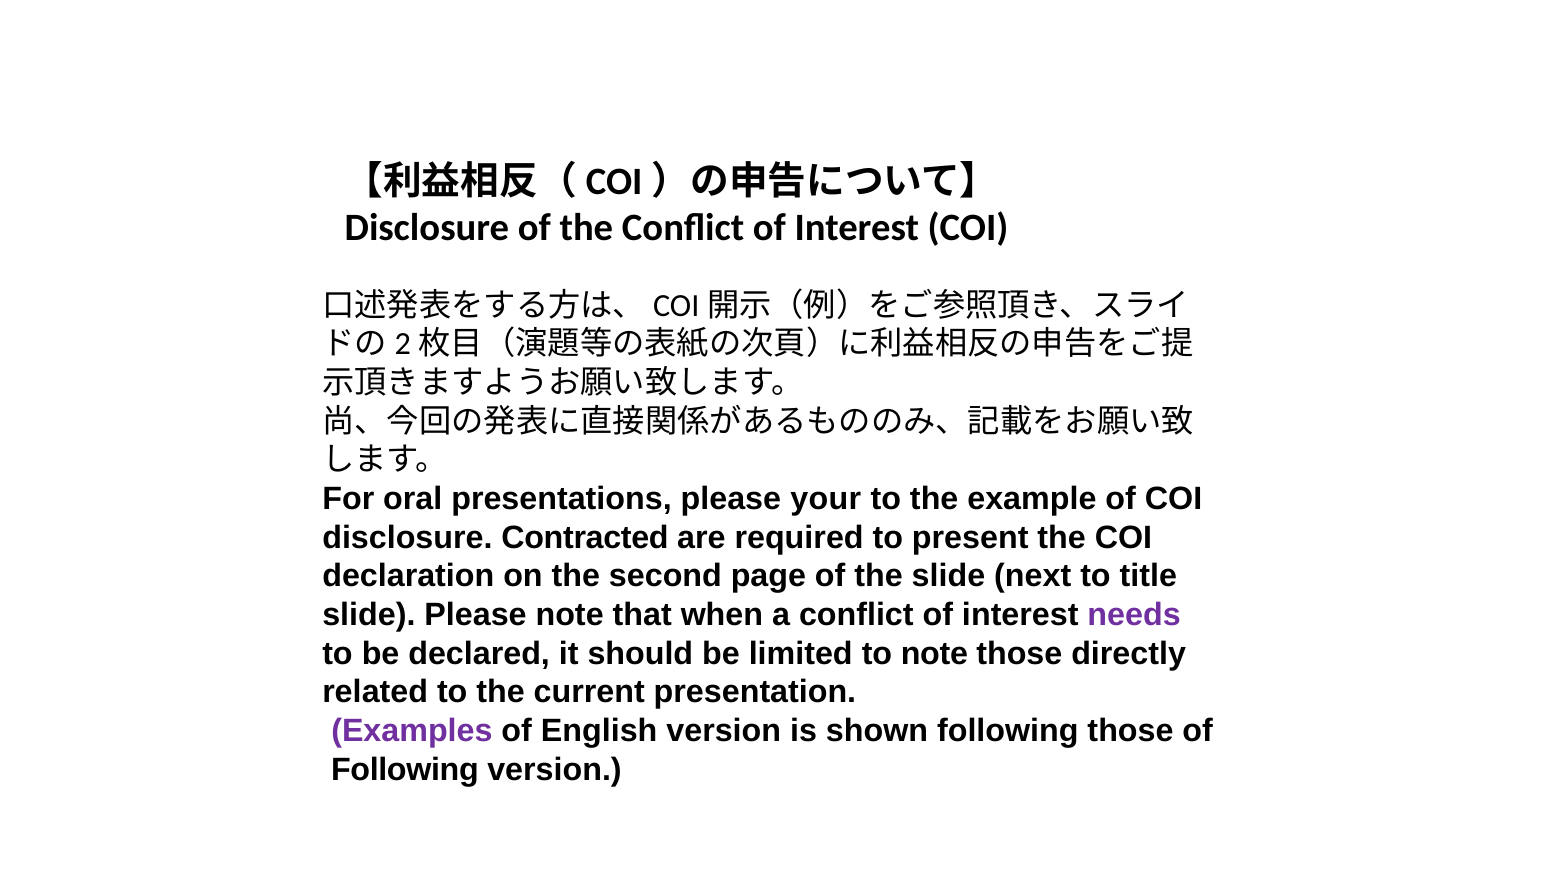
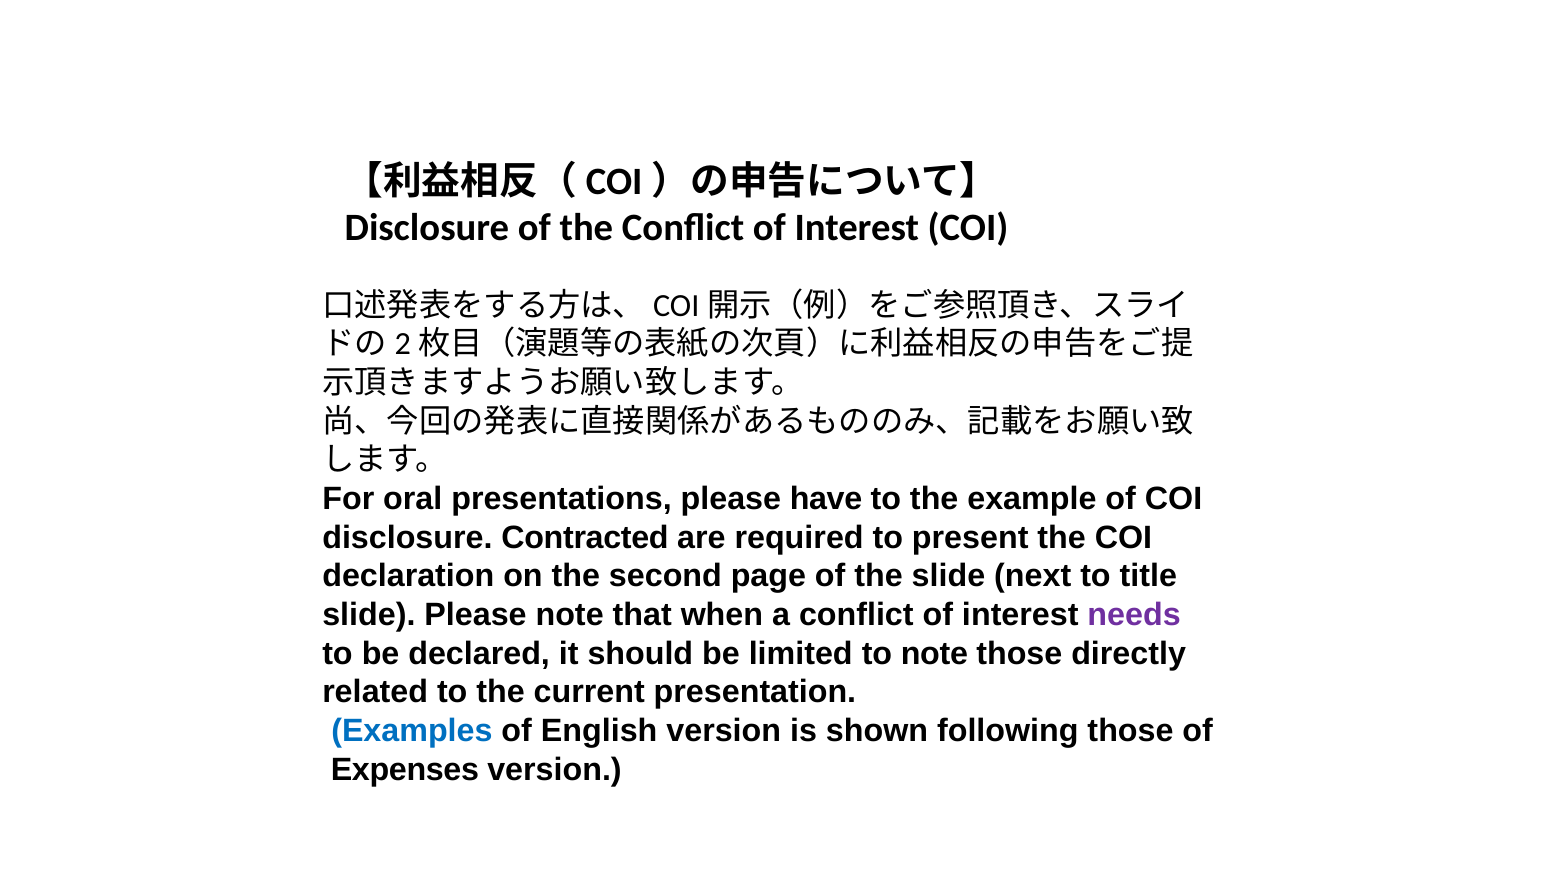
your: your -> have
Examples colour: purple -> blue
Following at (405, 770): Following -> Expenses
